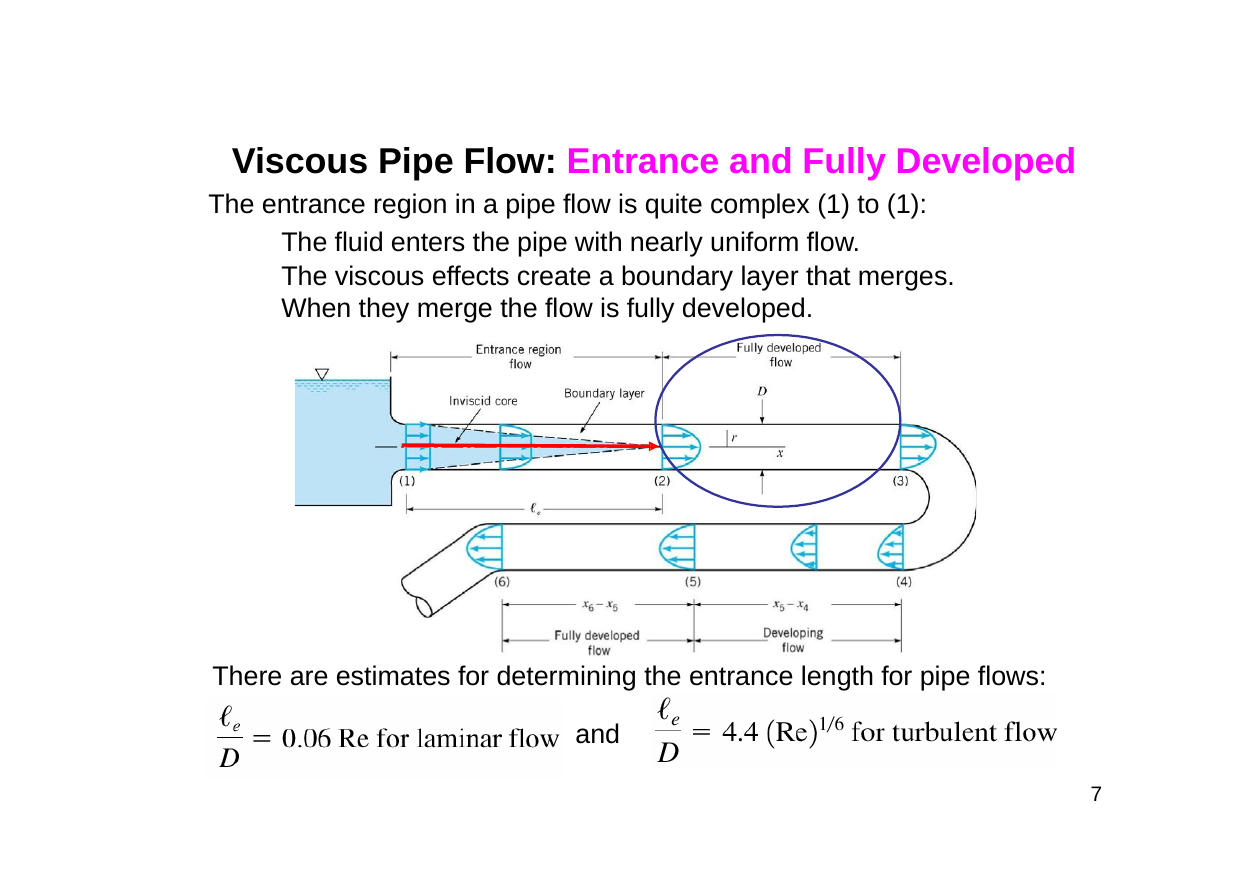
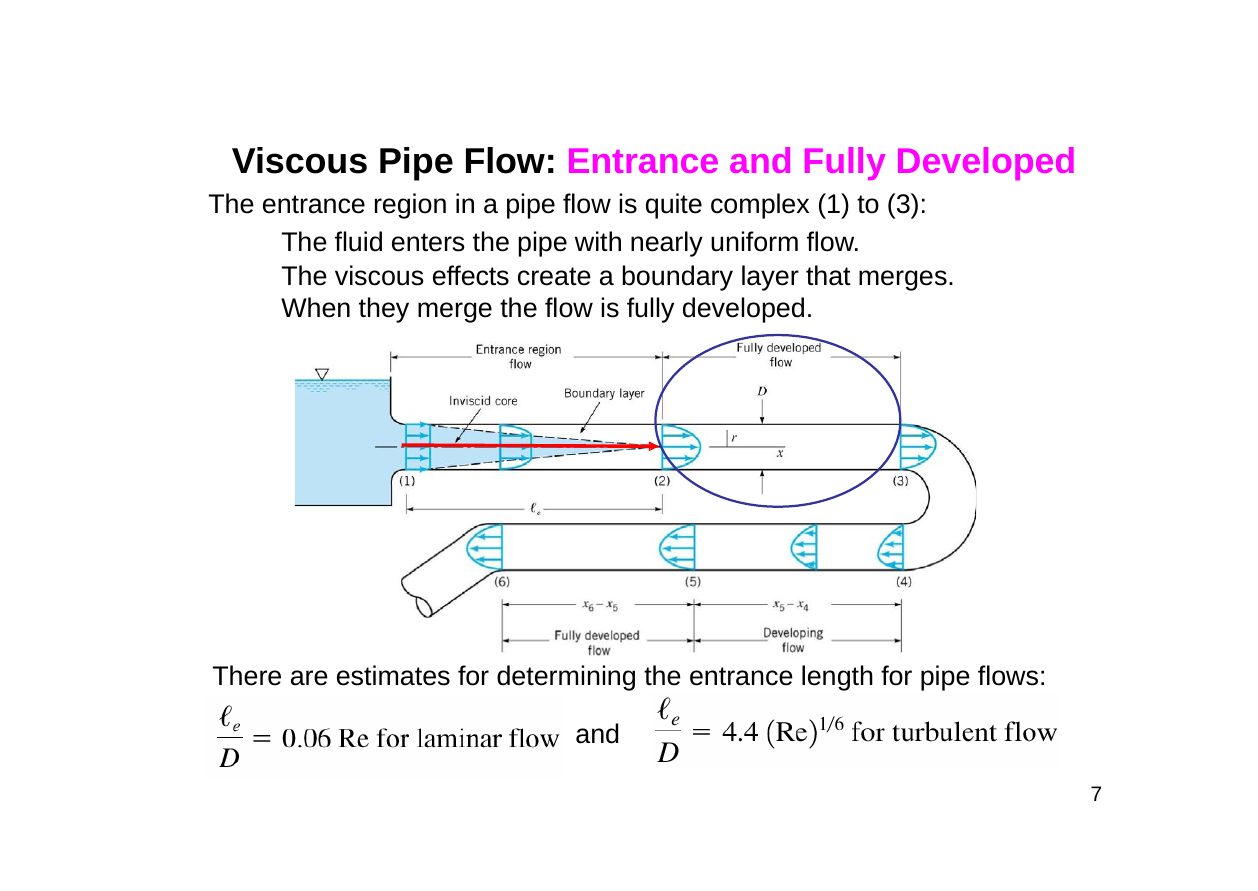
to 1: 1 -> 3
